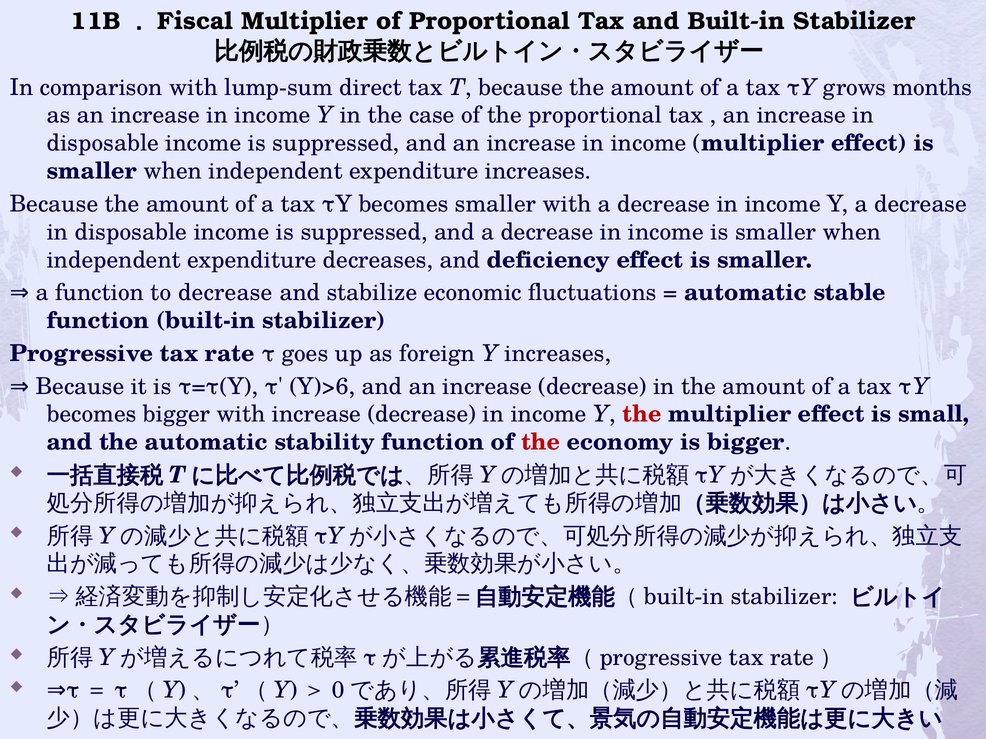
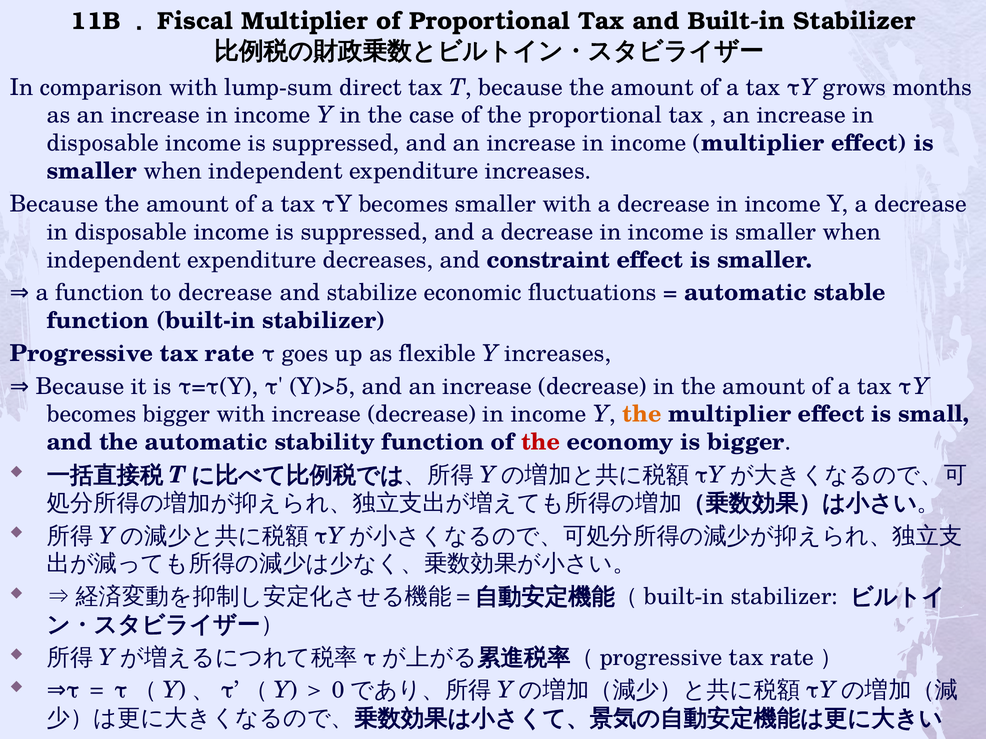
deficiency: deficiency -> constraint
foreign: foreign -> flexible
Y)>6: Y)>6 -> Y)>5
the at (642, 415) colour: red -> orange
